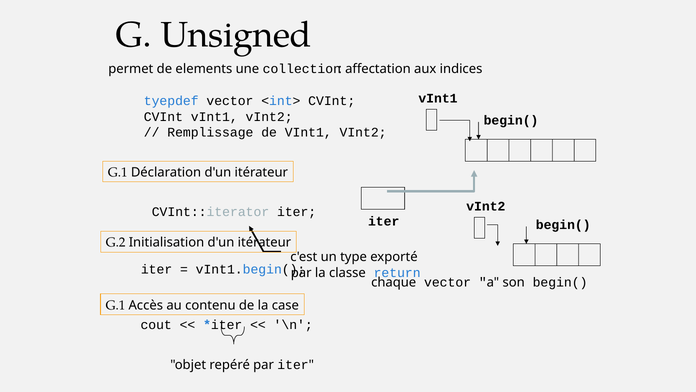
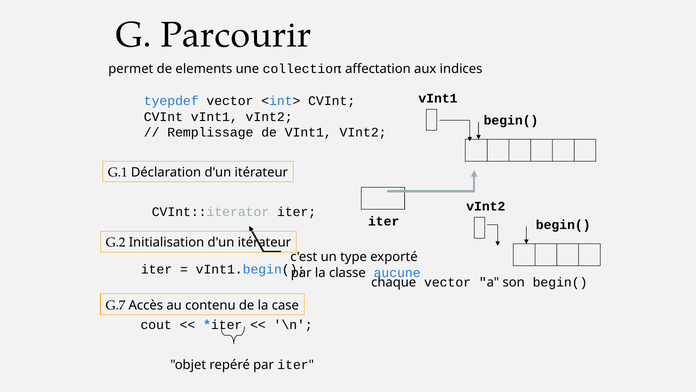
Unsigned: Unsigned -> Parcourir
return: return -> aucune
G.1 at (115, 305): G.1 -> G.7
